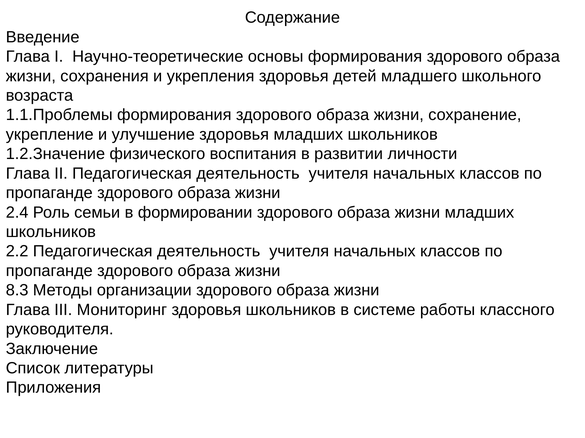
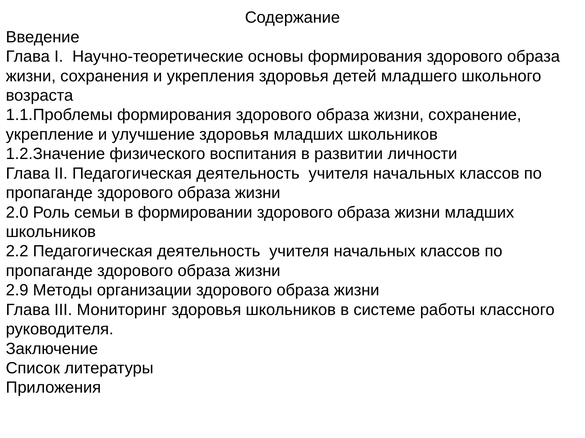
2.4: 2.4 -> 2.0
8.3: 8.3 -> 2.9
